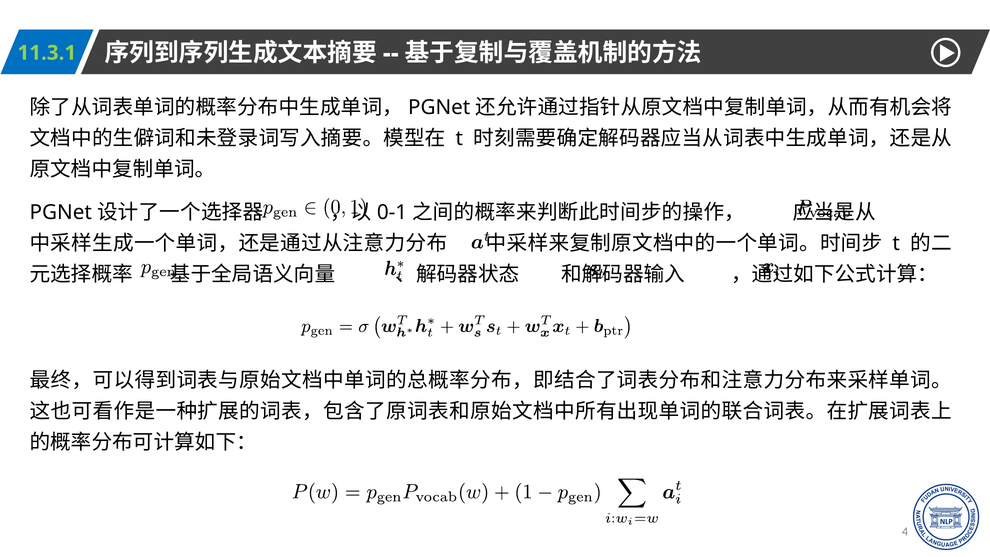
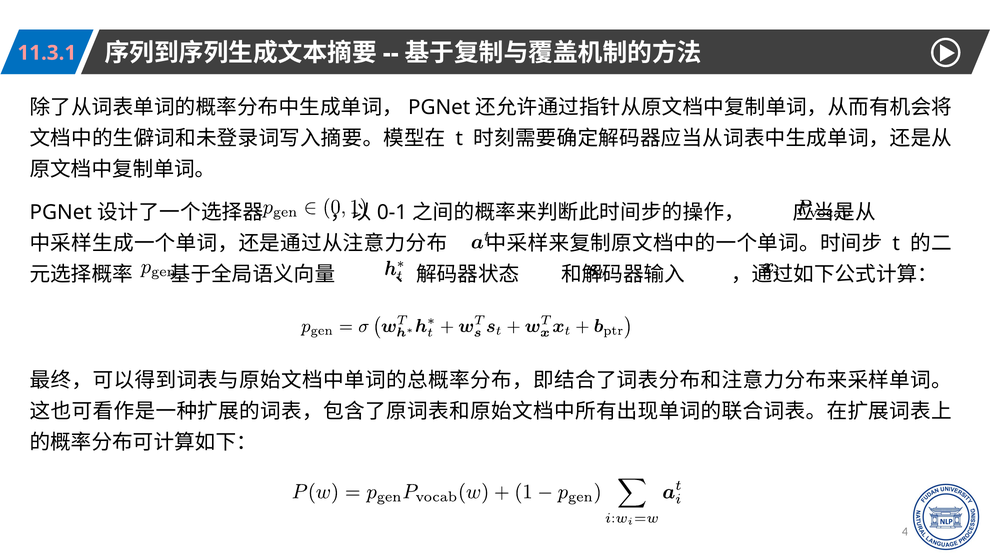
11.3.1 colour: light green -> pink
